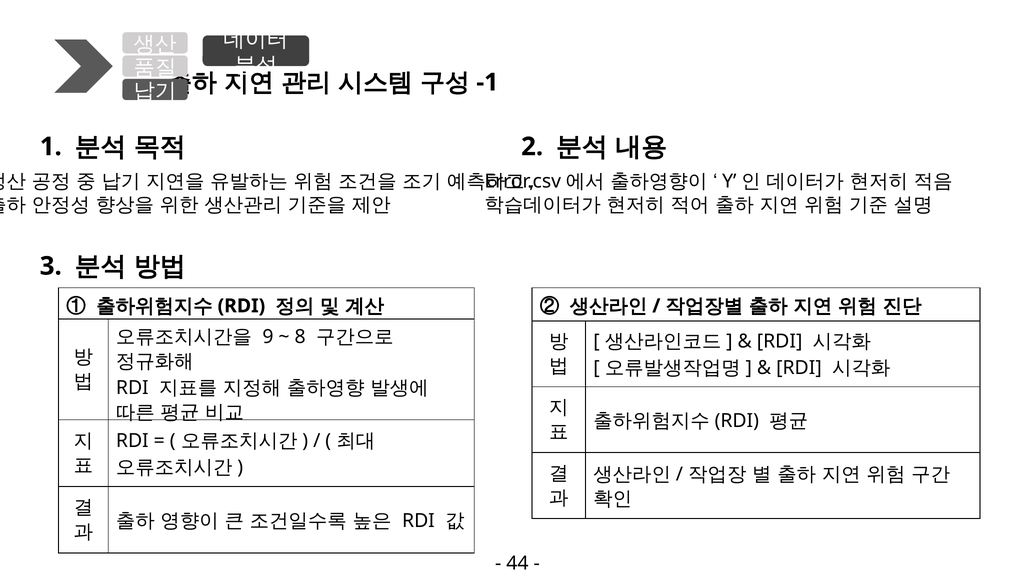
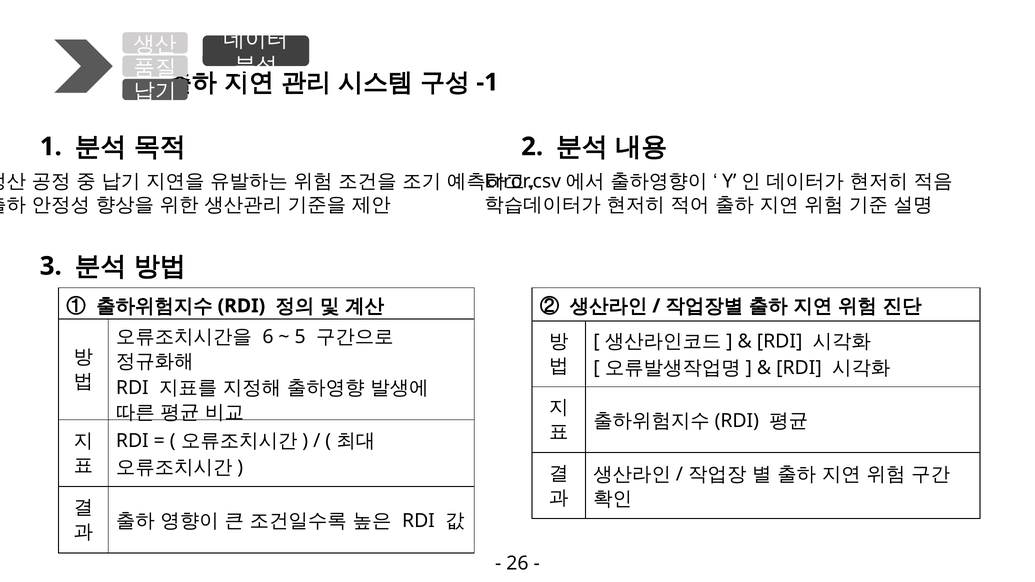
9: 9 -> 6
8: 8 -> 5
44: 44 -> 26
